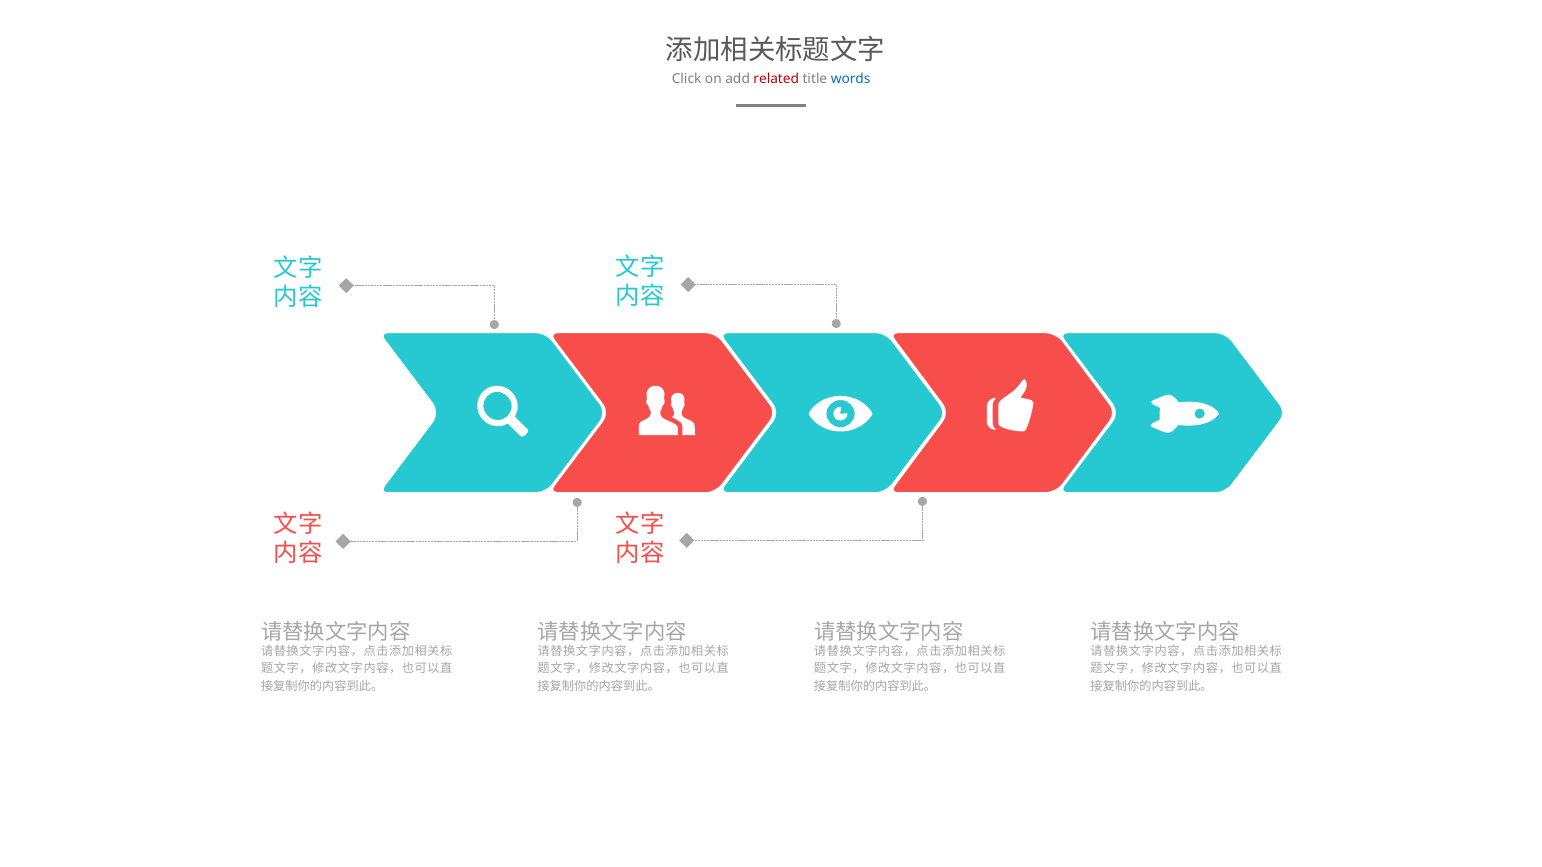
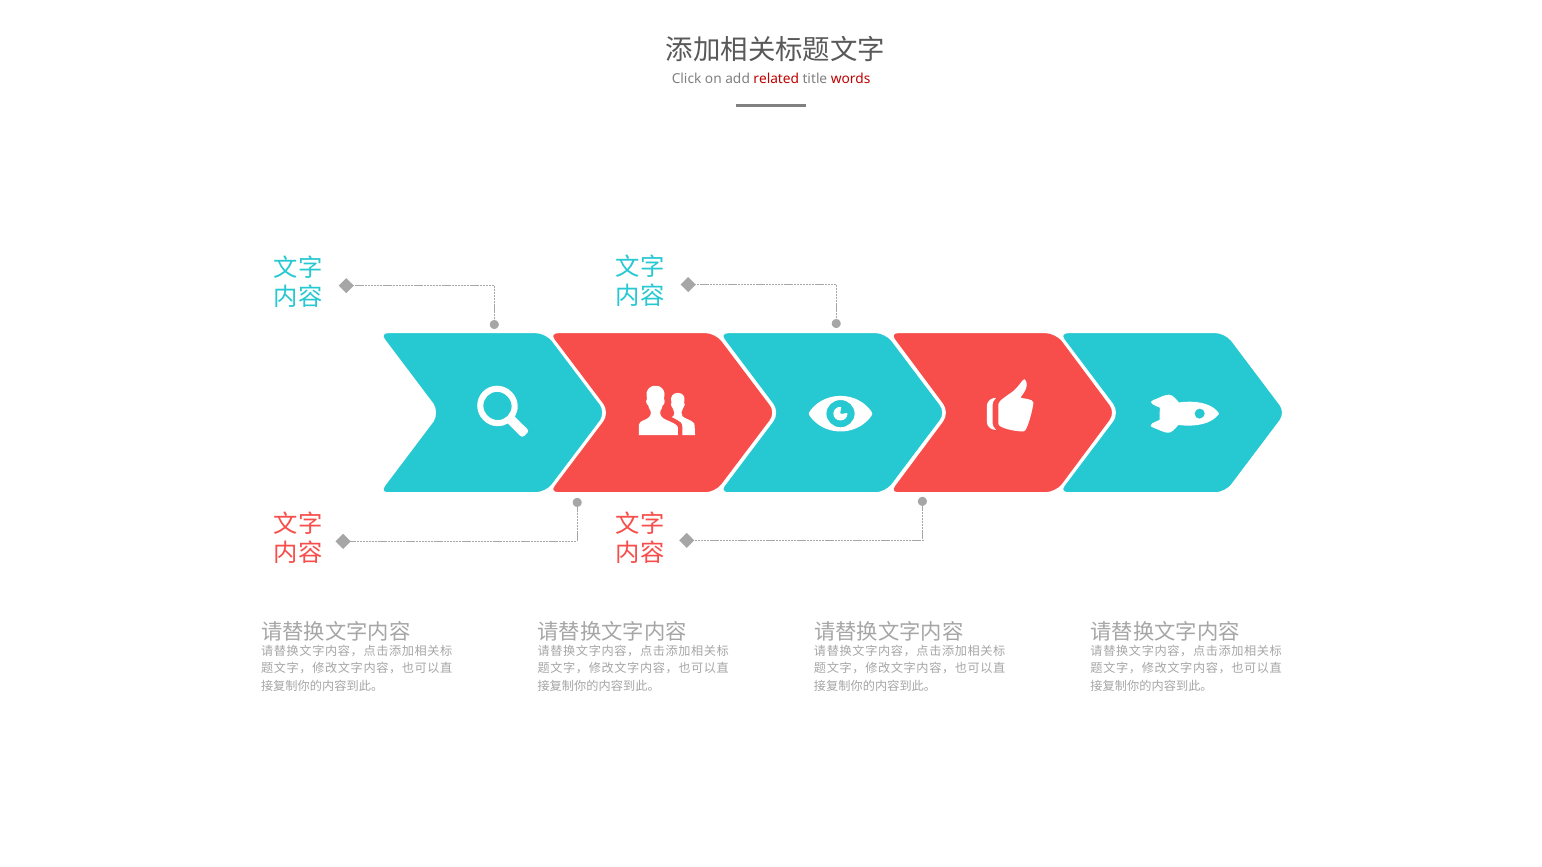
words colour: blue -> red
